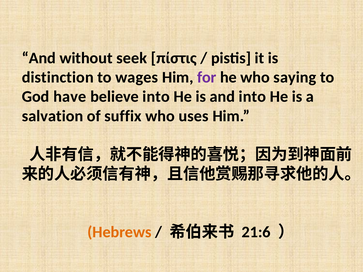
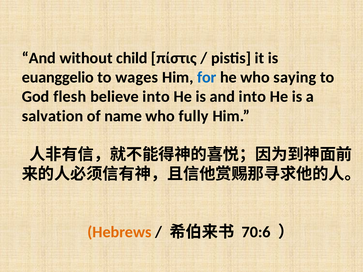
seek: seek -> child
distinction: distinction -> euanggelio
for colour: purple -> blue
have: have -> flesh
suffix: suffix -> name
uses: uses -> fully
21:6: 21:6 -> 70:6
